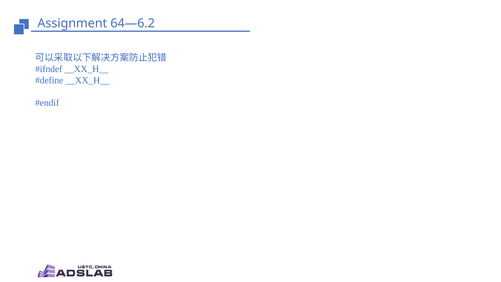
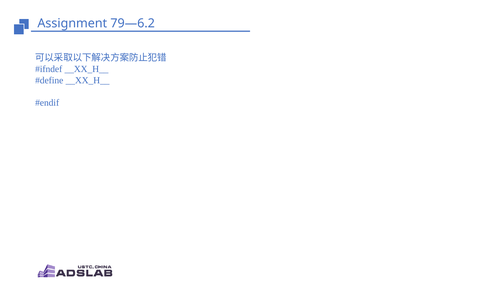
64—6.2: 64—6.2 -> 79—6.2
